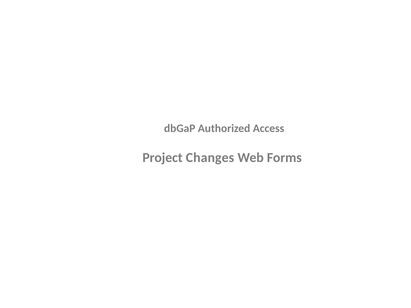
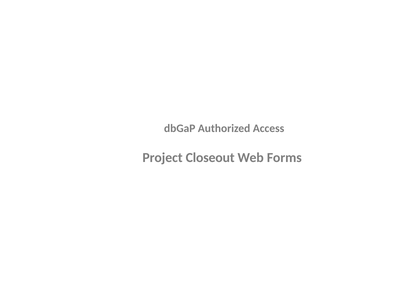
Changes: Changes -> Closeout
